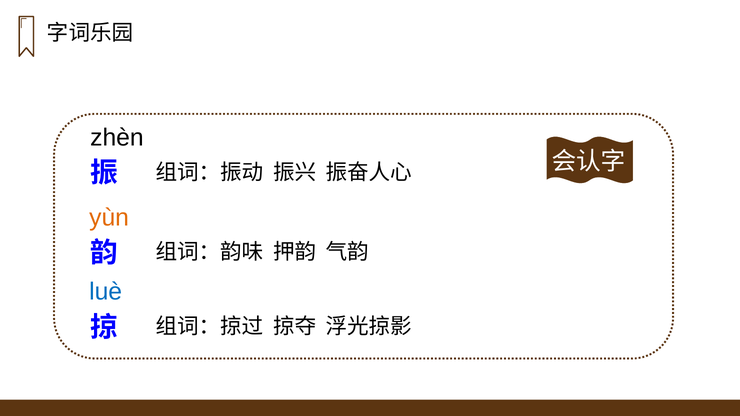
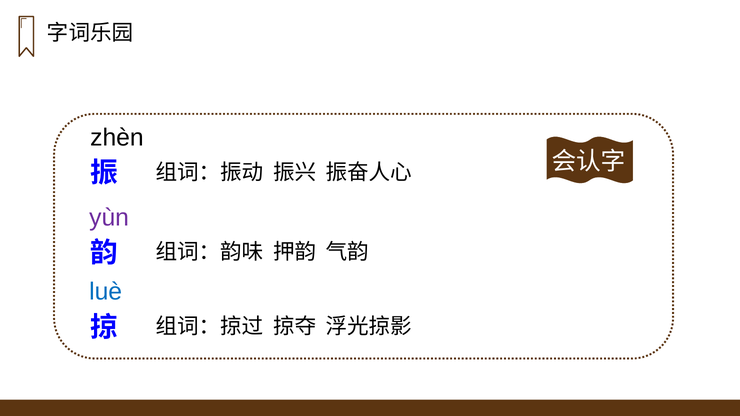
yùn colour: orange -> purple
